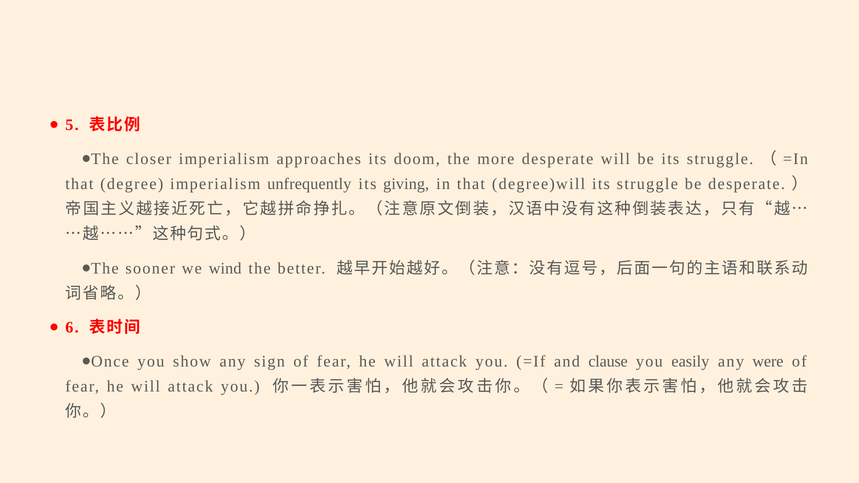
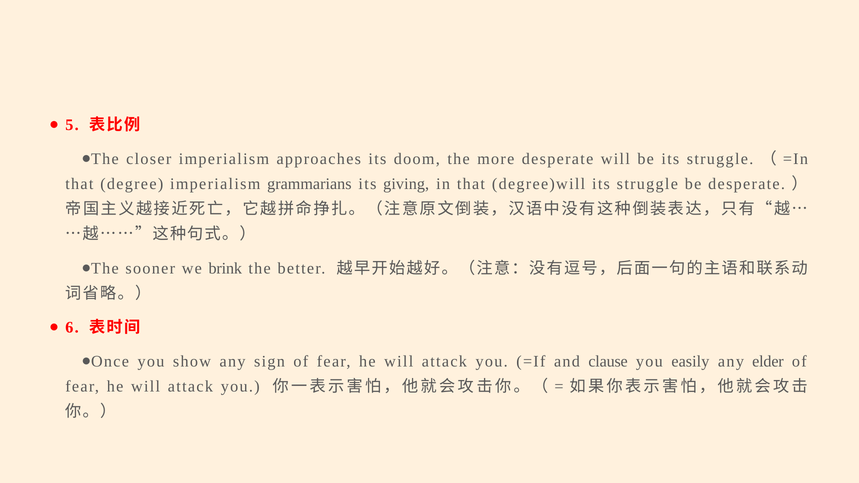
unfrequently: unfrequently -> grammarians
wind: wind -> brink
were: were -> elder
